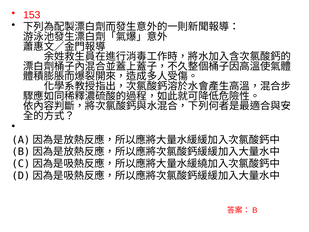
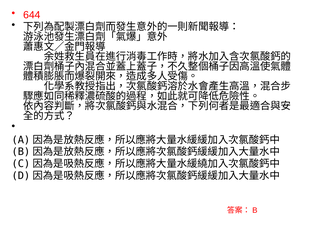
153: 153 -> 644
